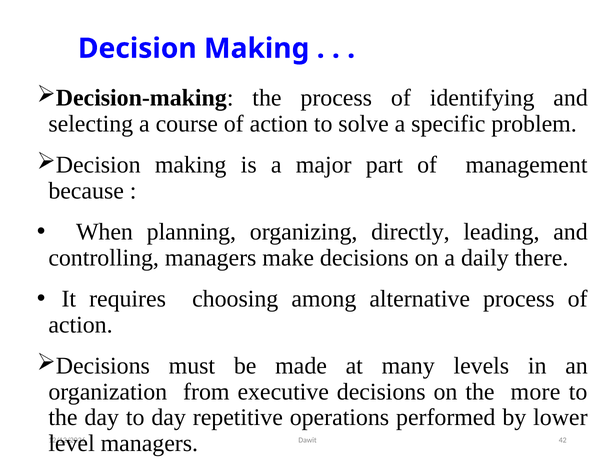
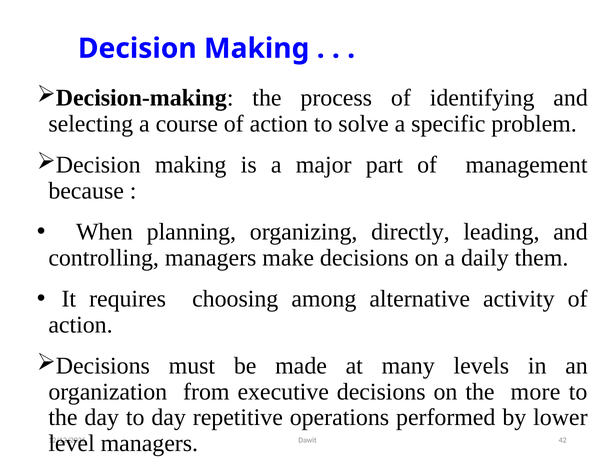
there: there -> them
alternative process: process -> activity
